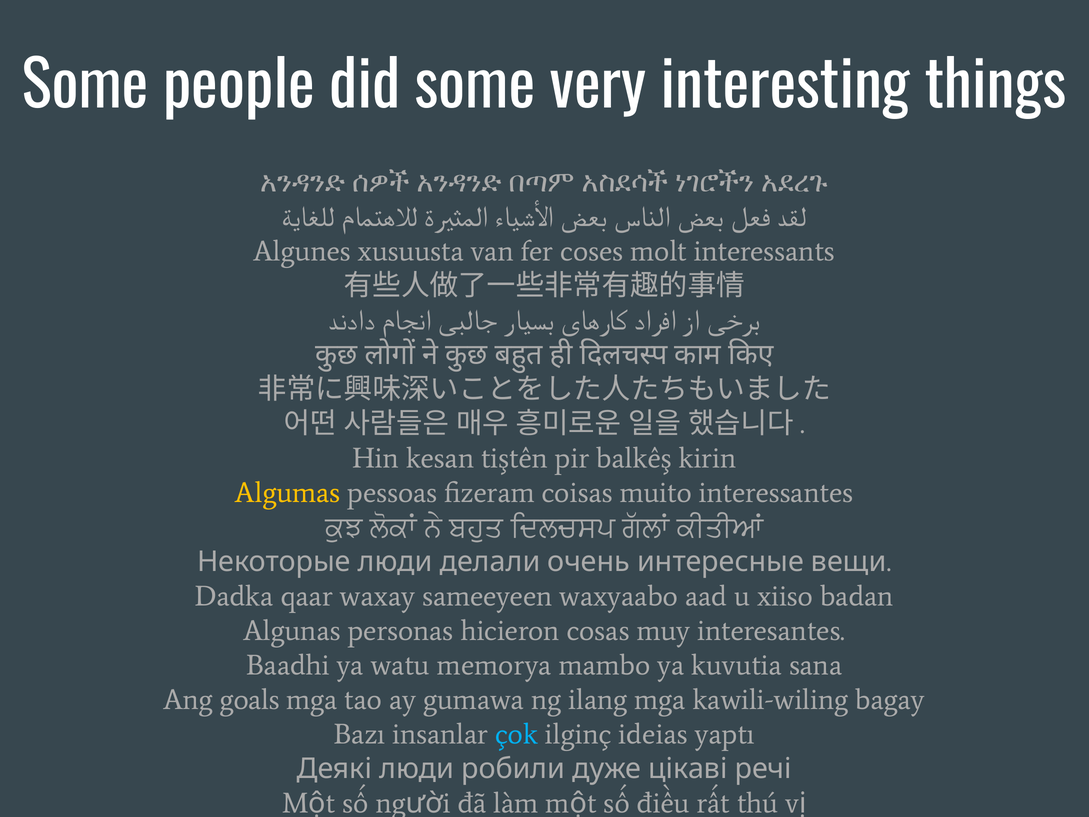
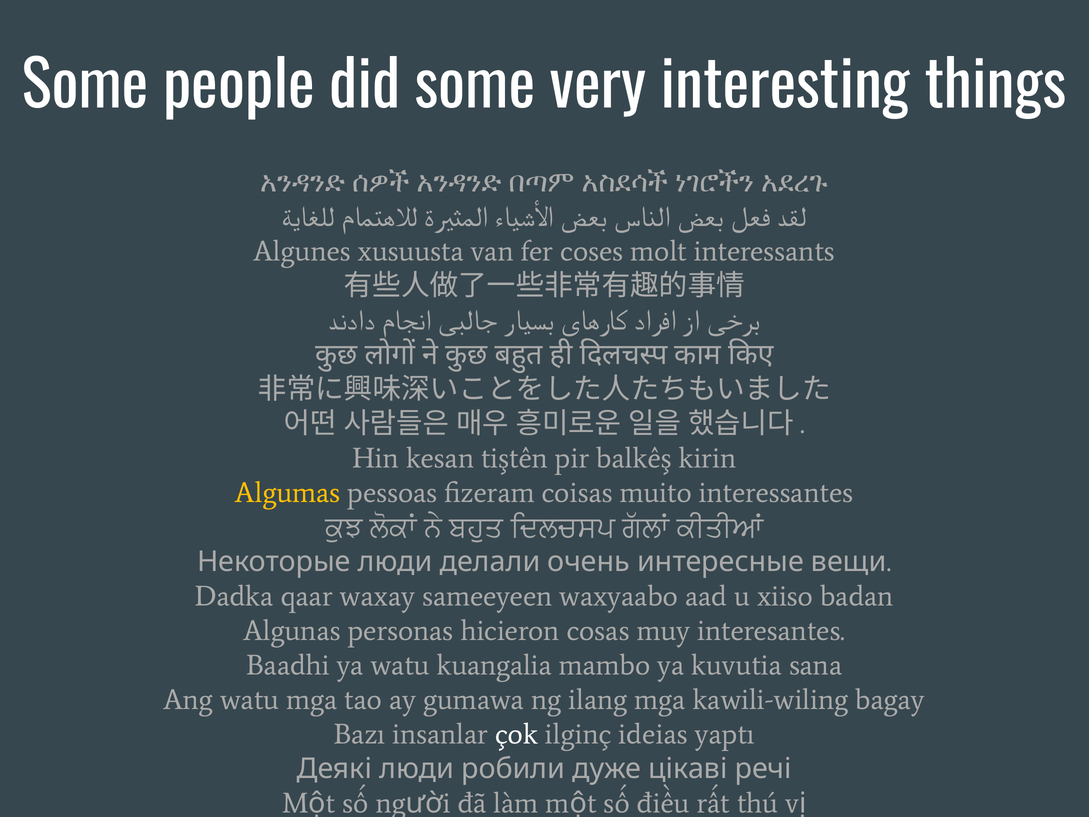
memorya: memorya -> kuangalia
Ang goals: goals -> watu
çok colour: light blue -> white
